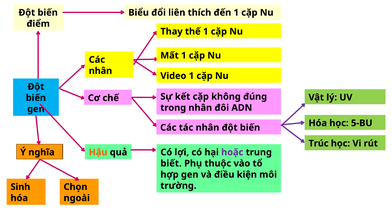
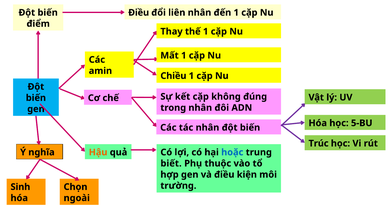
Biểu at (139, 13): Biểu -> Điều
liên thích: thích -> nhân
nhân at (100, 71): nhân -> amin
Video: Video -> Chiều
hoặc colour: purple -> blue
